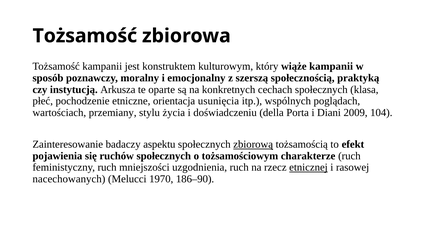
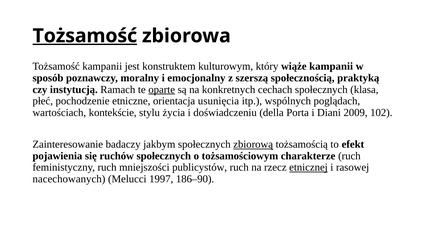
Tożsamość at (85, 36) underline: none -> present
Arkusza: Arkusza -> Ramach
oparte underline: none -> present
przemiany: przemiany -> kontekście
104: 104 -> 102
aspektu: aspektu -> jakbym
uzgodnienia: uzgodnienia -> publicystów
1970: 1970 -> 1997
